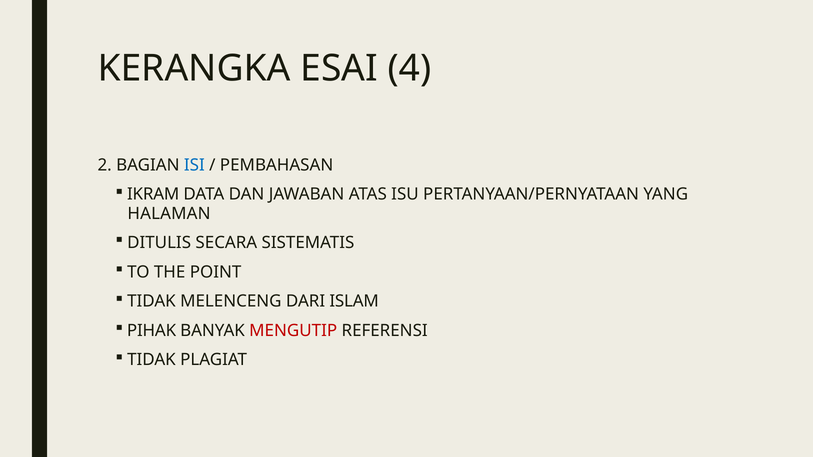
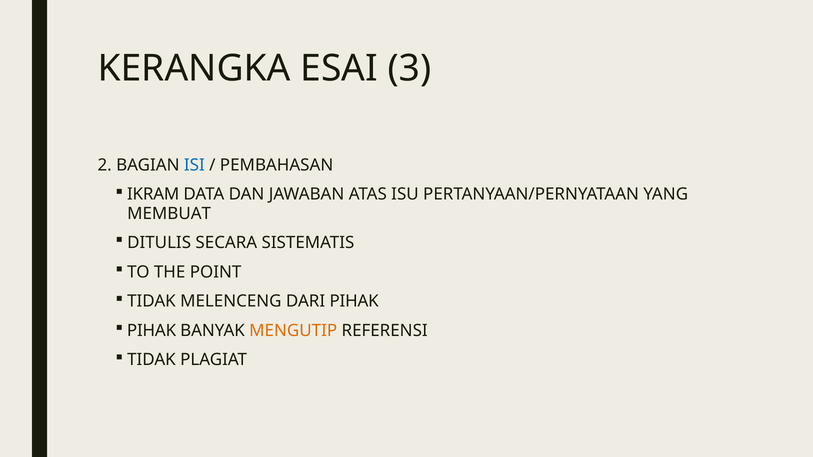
4: 4 -> 3
HALAMAN: HALAMAN -> MEMBUAT
DARI ISLAM: ISLAM -> PIHAK
MENGUTIP colour: red -> orange
